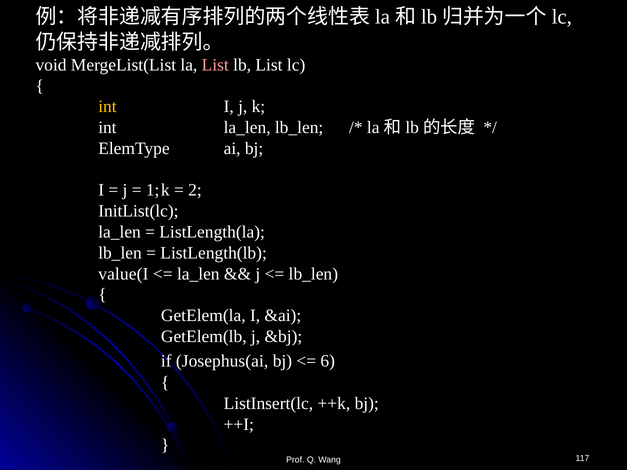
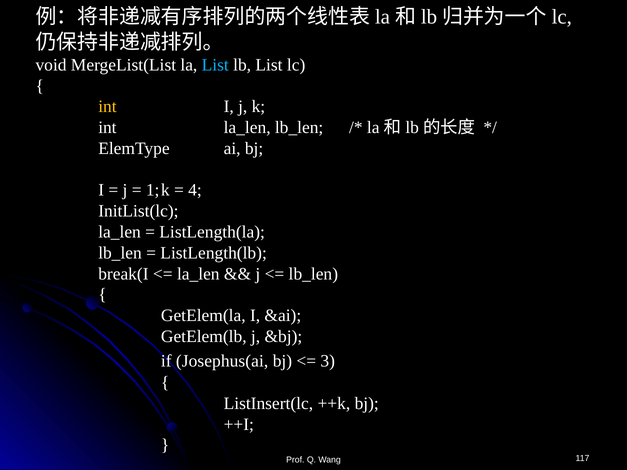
List at (215, 65) colour: pink -> light blue
2: 2 -> 4
value(I: value(I -> break(I
6: 6 -> 3
